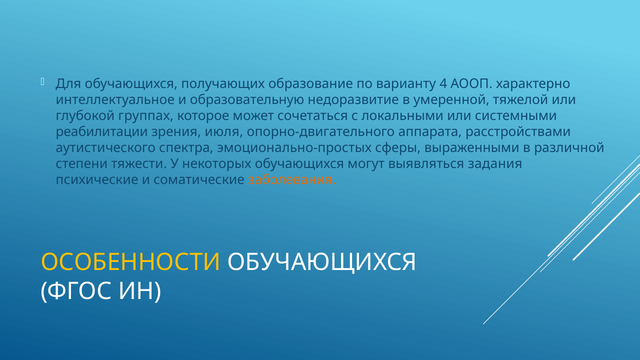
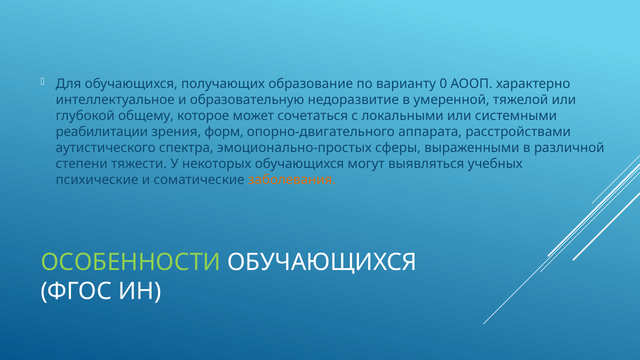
4: 4 -> 0
группах: группах -> общему
июля: июля -> форм
задания: задания -> учебных
ОСОБЕННОСТИ colour: yellow -> light green
